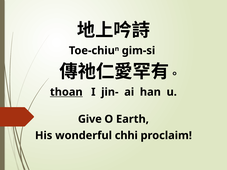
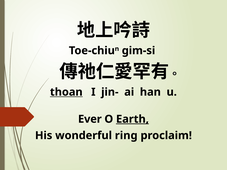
Give: Give -> Ever
Earth underline: none -> present
chhi: chhi -> ring
